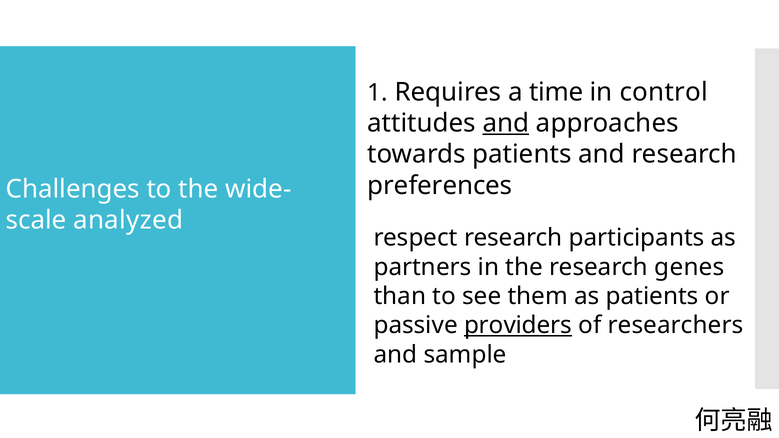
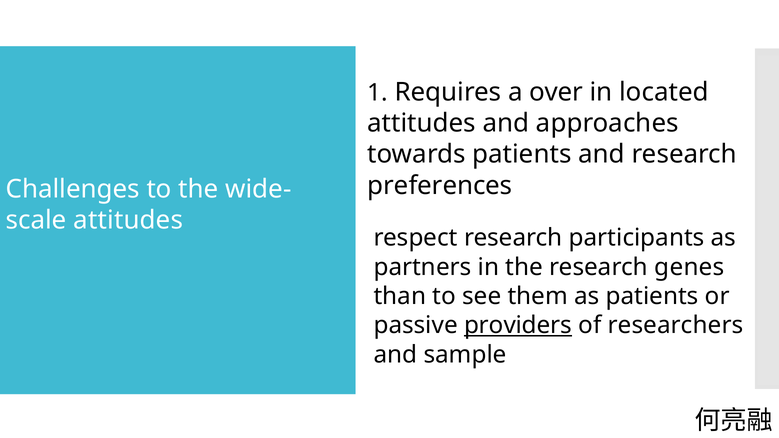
time: time -> over
control: control -> located
and at (506, 123) underline: present -> none
analyzed at (128, 220): analyzed -> attitudes
